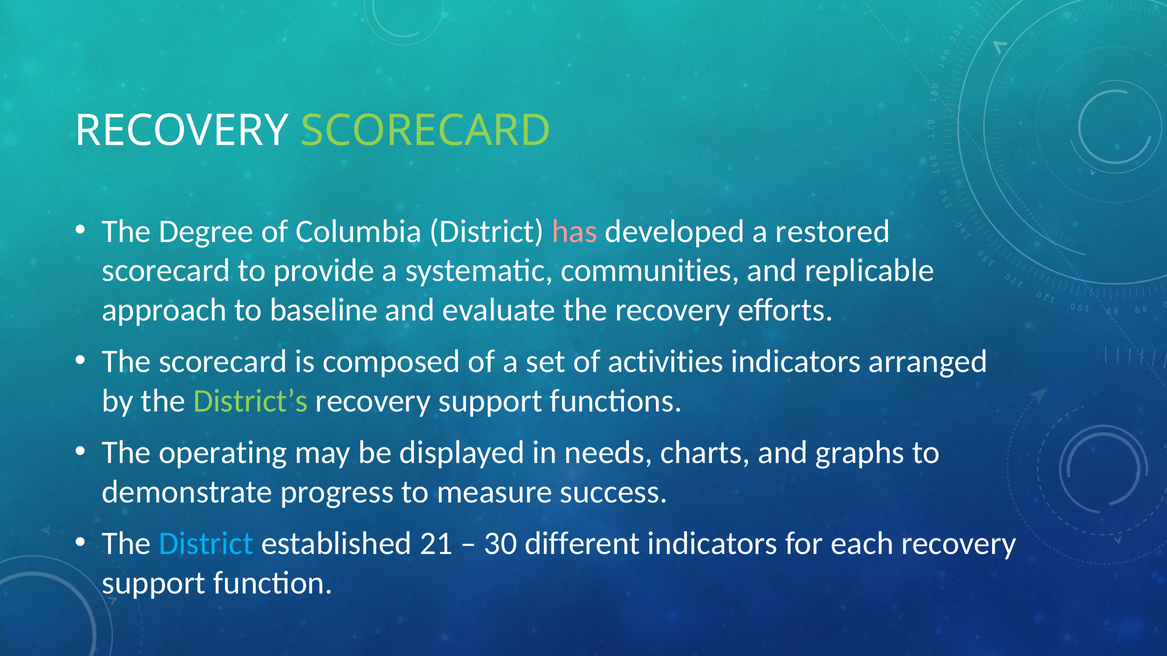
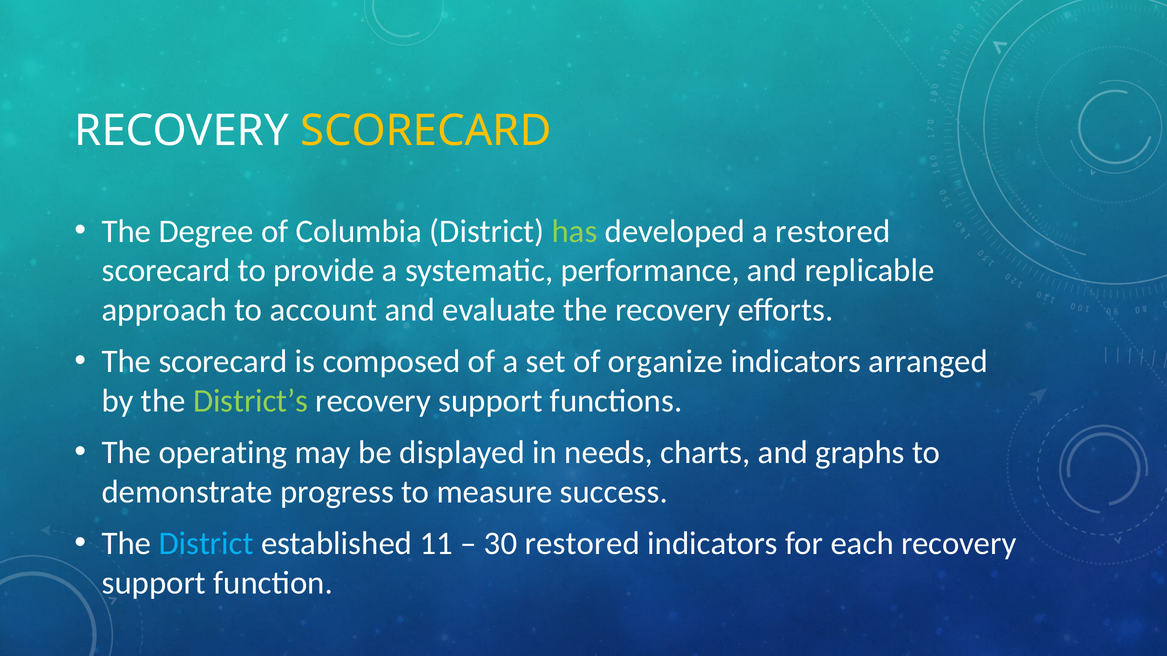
SCORECARD at (426, 131) colour: light green -> yellow
has colour: pink -> light green
communities: communities -> performance
baseline: baseline -> account
activities: activities -> organize
21: 21 -> 11
30 different: different -> restored
